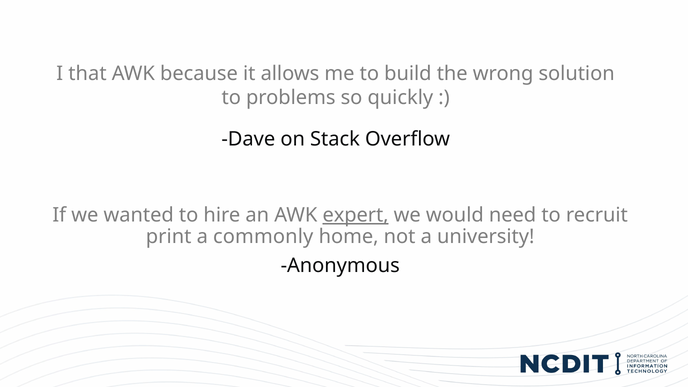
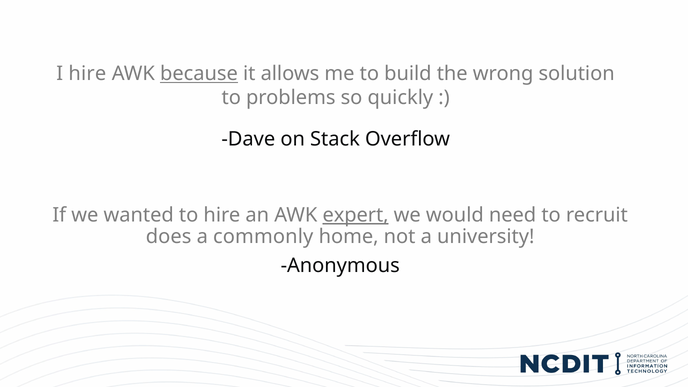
I that: that -> hire
because underline: none -> present
print: print -> does
